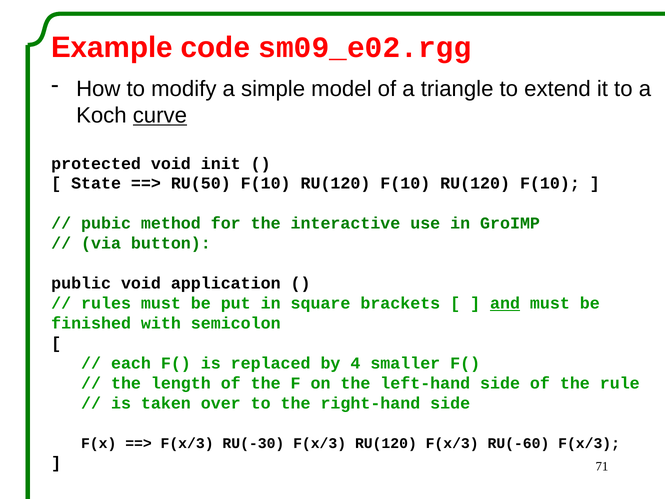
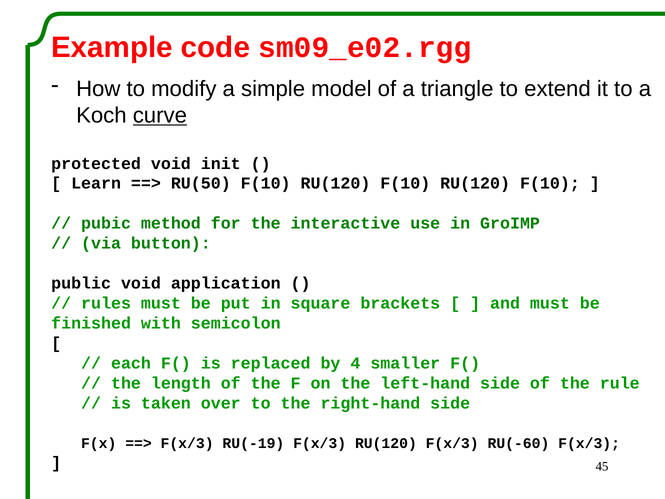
State: State -> Learn
and underline: present -> none
RU(-30: RU(-30 -> RU(-19
71: 71 -> 45
